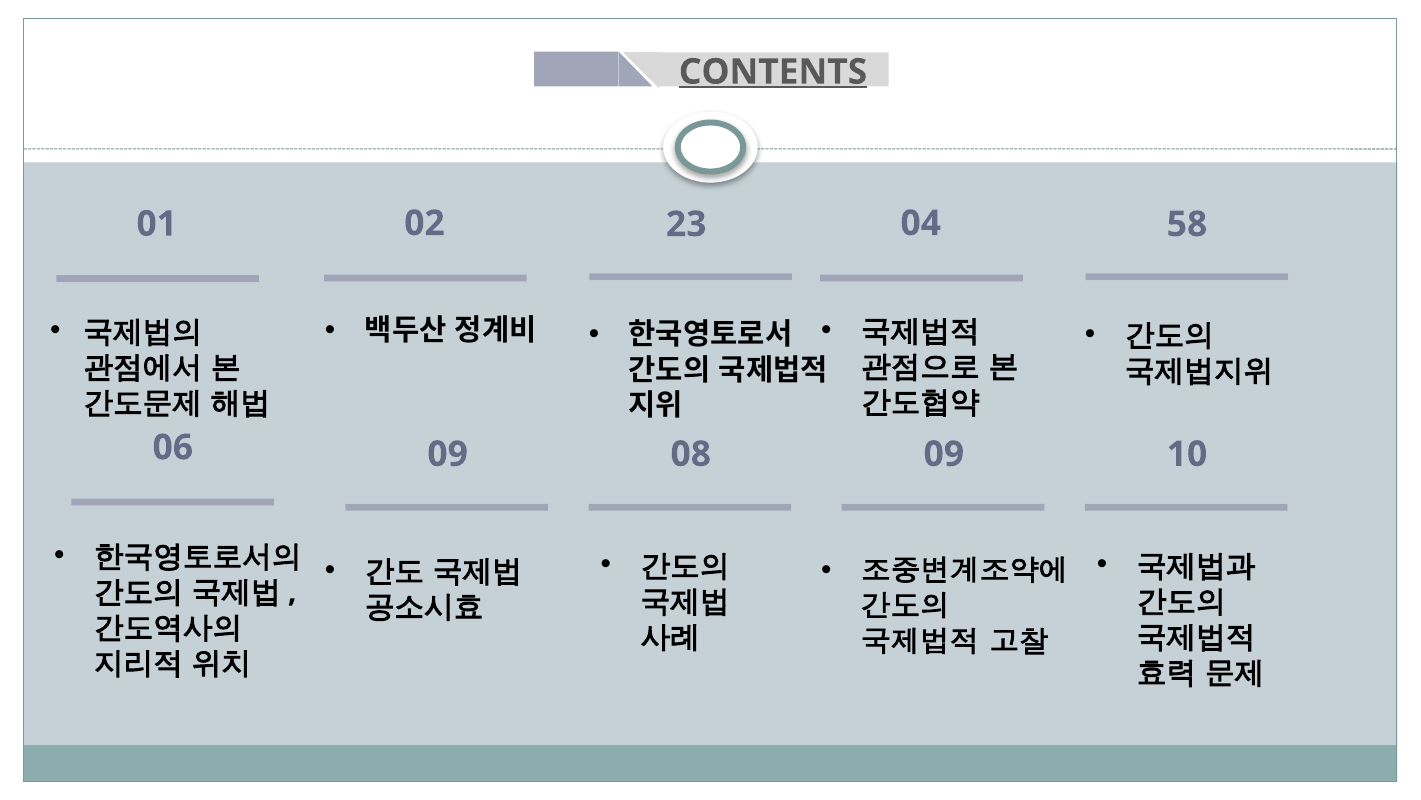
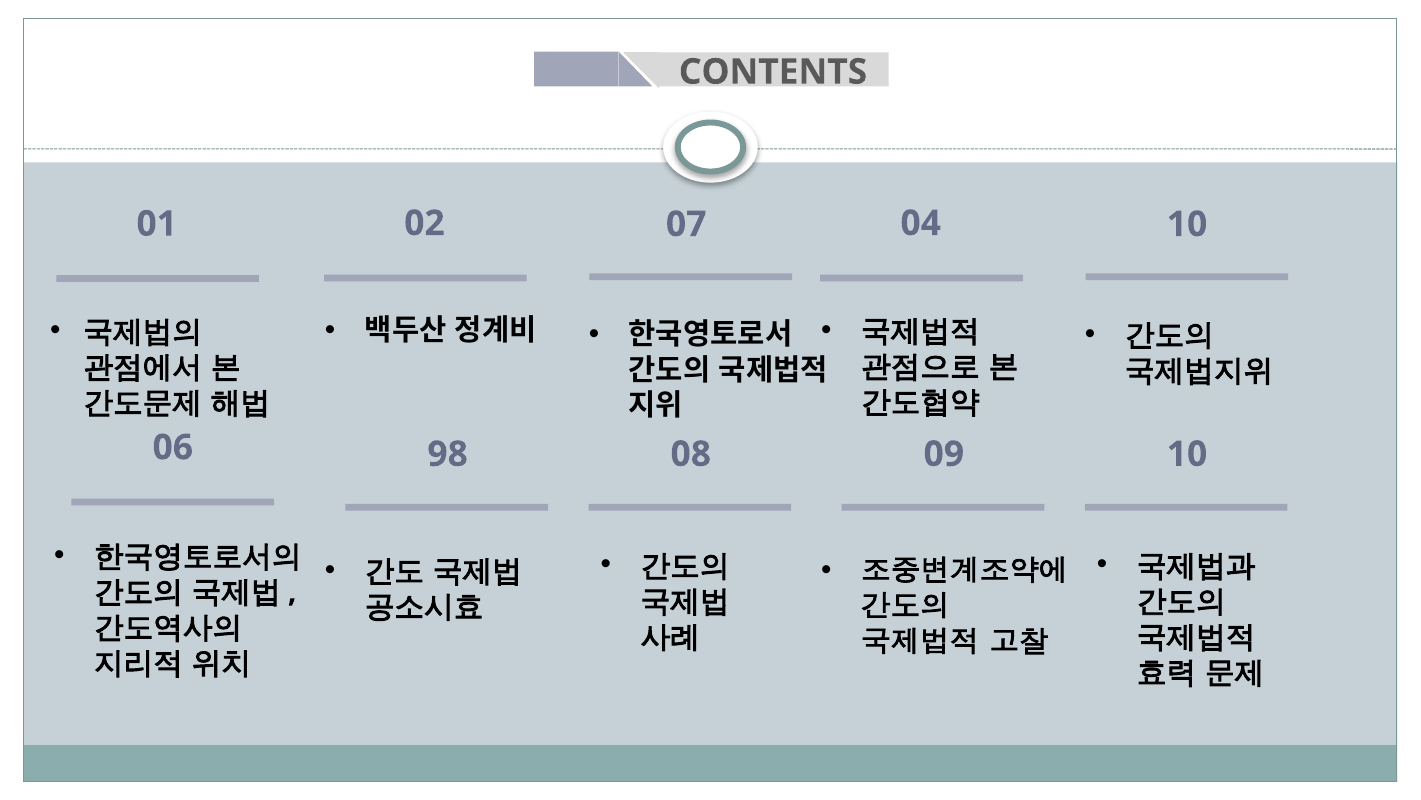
CONTENTS underline: present -> none
23: 23 -> 07
04 58: 58 -> 10
06 09: 09 -> 98
